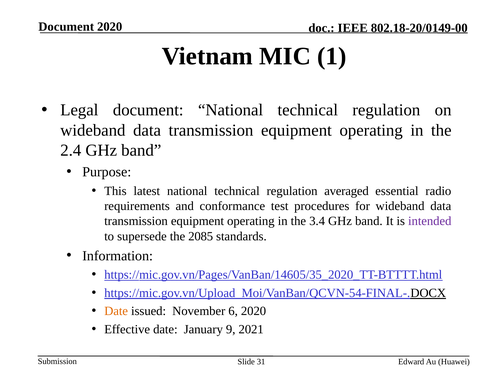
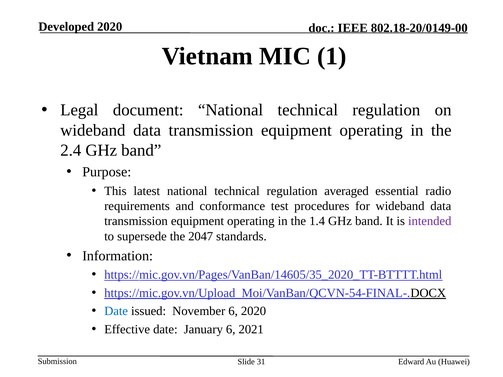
Document at (66, 27): Document -> Developed
3.4: 3.4 -> 1.4
2085: 2085 -> 2047
Date at (116, 311) colour: orange -> blue
January 9: 9 -> 6
